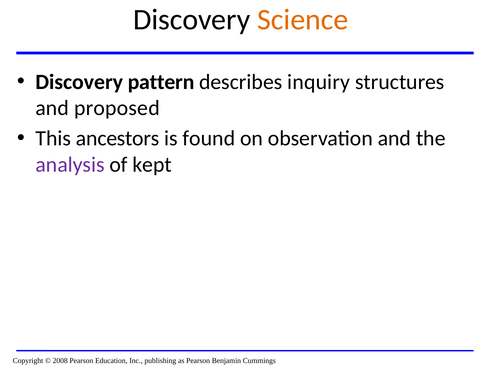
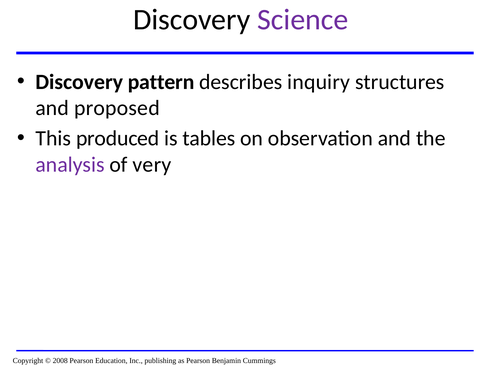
Science colour: orange -> purple
ancestors: ancestors -> produced
found: found -> tables
kept: kept -> very
